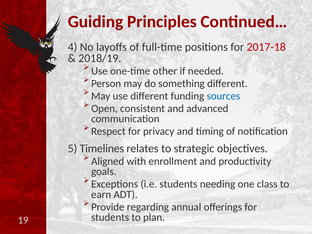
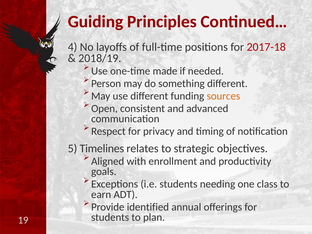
other: other -> made
sources colour: blue -> orange
regarding: regarding -> identified
